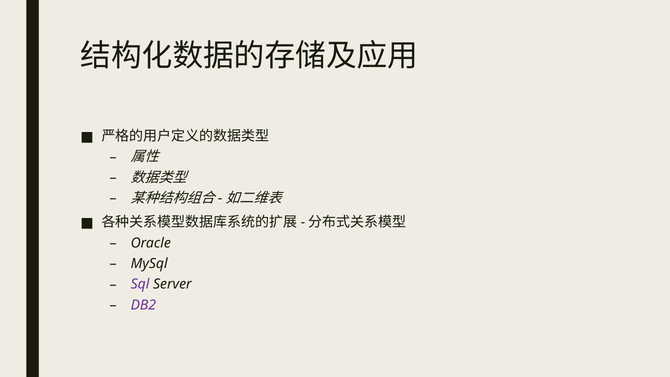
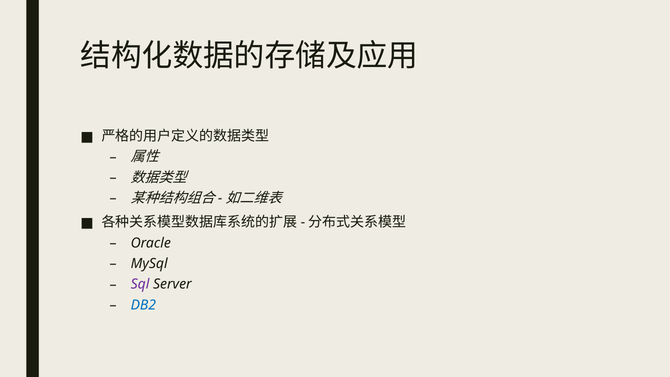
DB2 colour: purple -> blue
